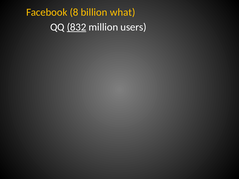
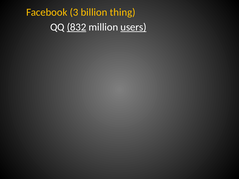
8: 8 -> 3
what: what -> thing
users underline: none -> present
